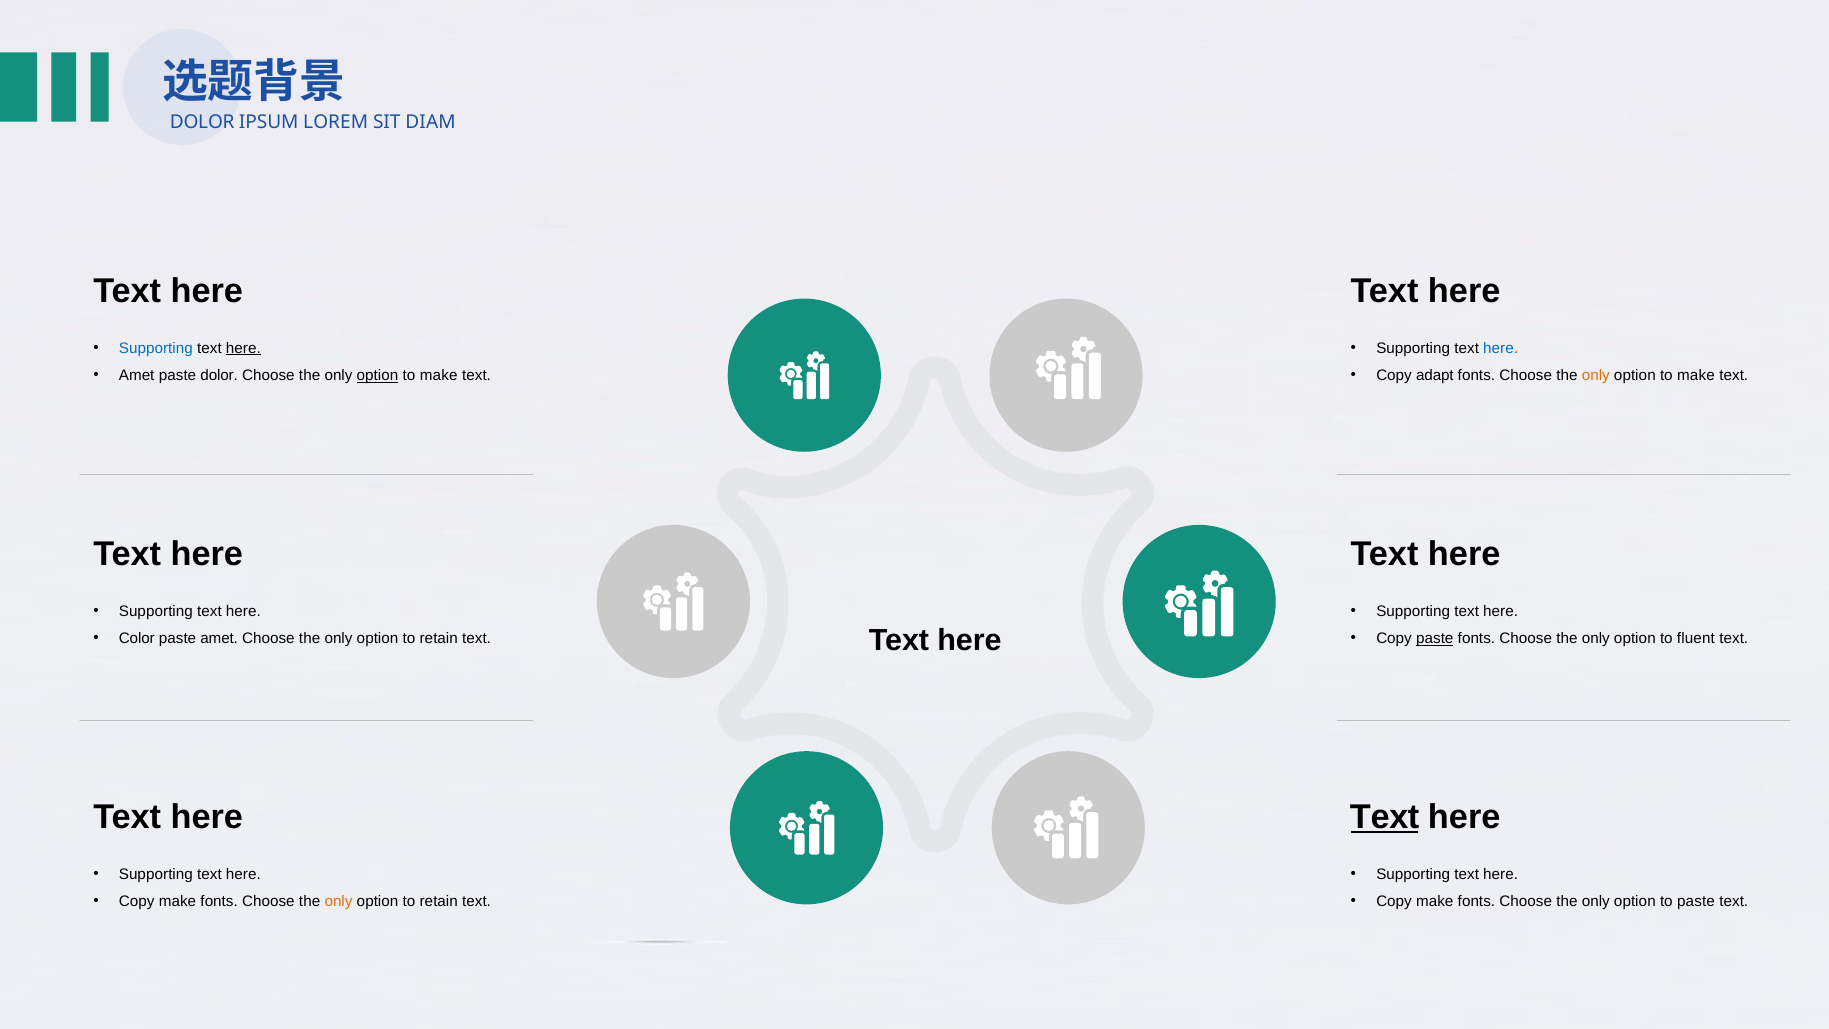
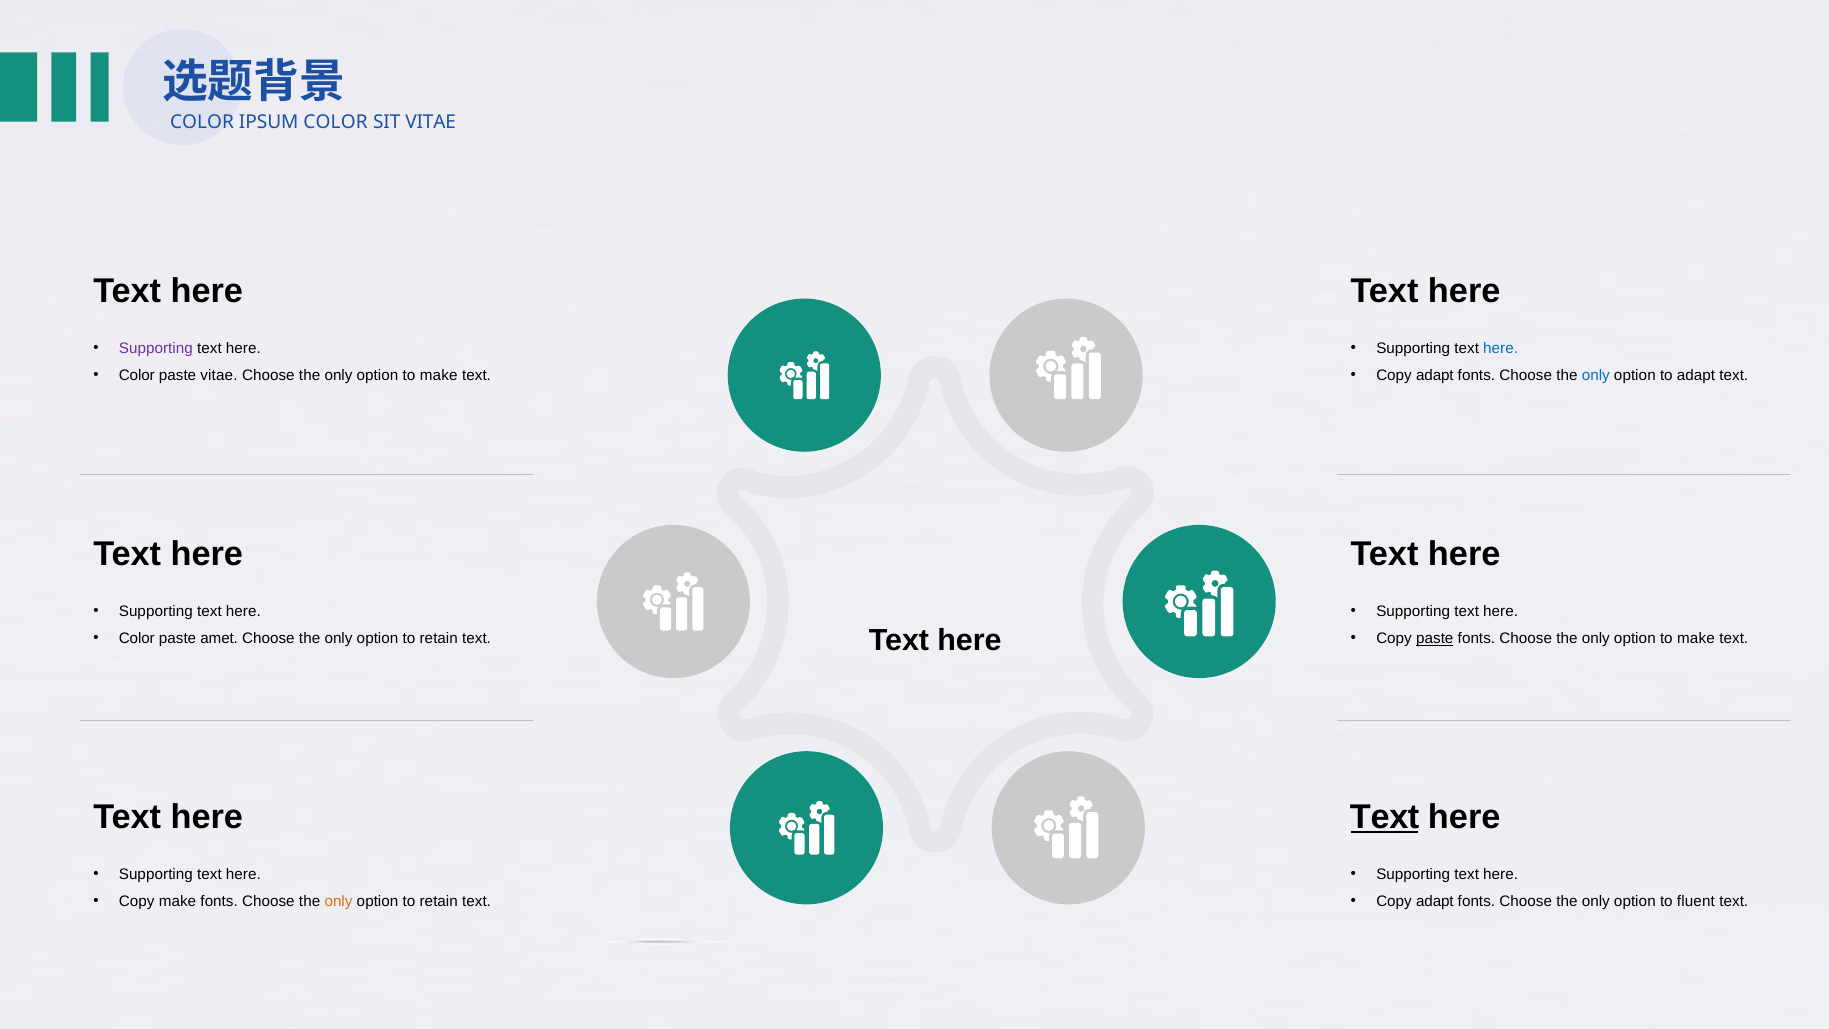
DOLOR at (202, 123): DOLOR -> COLOR
IPSUM LOREM: LOREM -> COLOR
SIT DIAM: DIAM -> VITAE
Supporting at (156, 348) colour: blue -> purple
here at (243, 348) underline: present -> none
Amet at (137, 376): Amet -> Color
paste dolor: dolor -> vitae
option at (378, 376) underline: present -> none
only at (1596, 376) colour: orange -> blue
make at (1696, 376): make -> adapt
fluent at (1696, 639): fluent -> make
make at (1435, 902): make -> adapt
to paste: paste -> fluent
